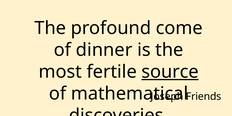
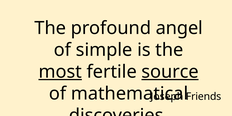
come: come -> angel
dinner: dinner -> simple
most underline: none -> present
